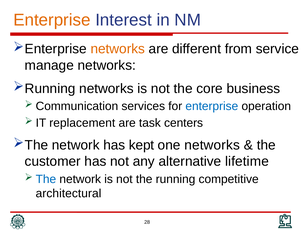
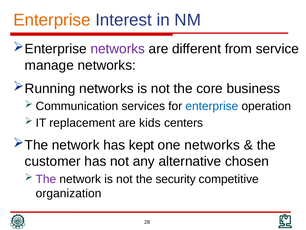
networks at (118, 49) colour: orange -> purple
task: task -> kids
lifetime: lifetime -> chosen
The at (46, 179) colour: blue -> purple
running: running -> security
architectural: architectural -> organization
